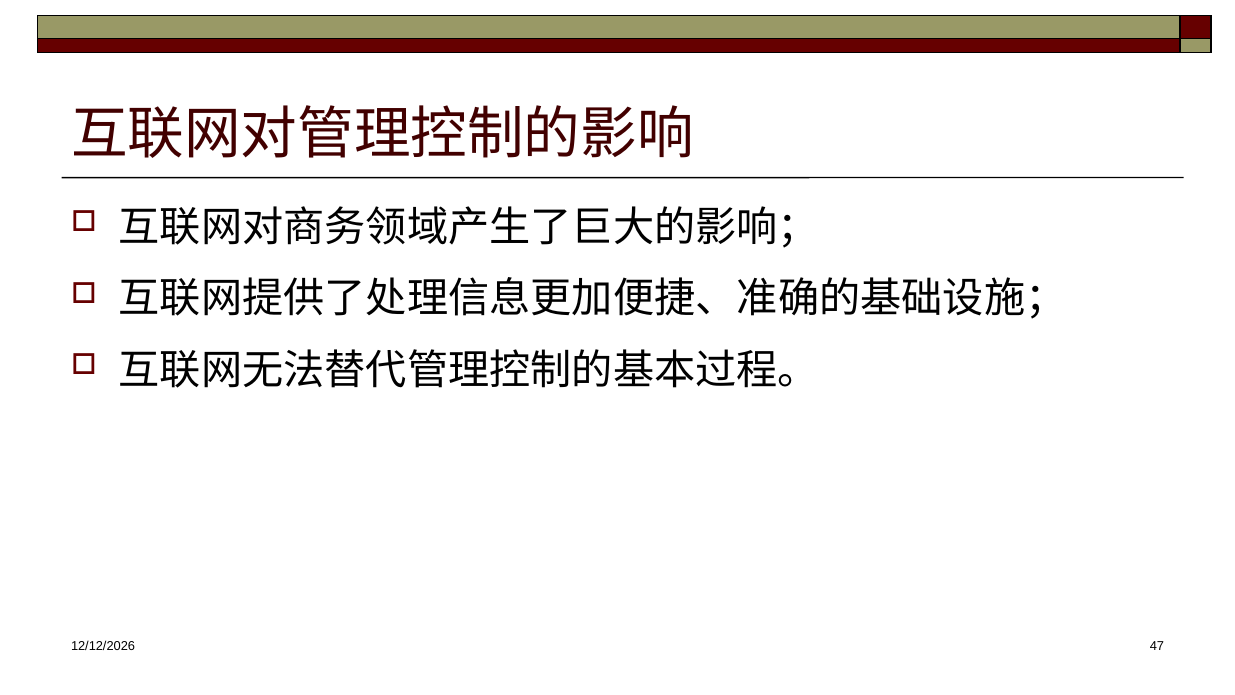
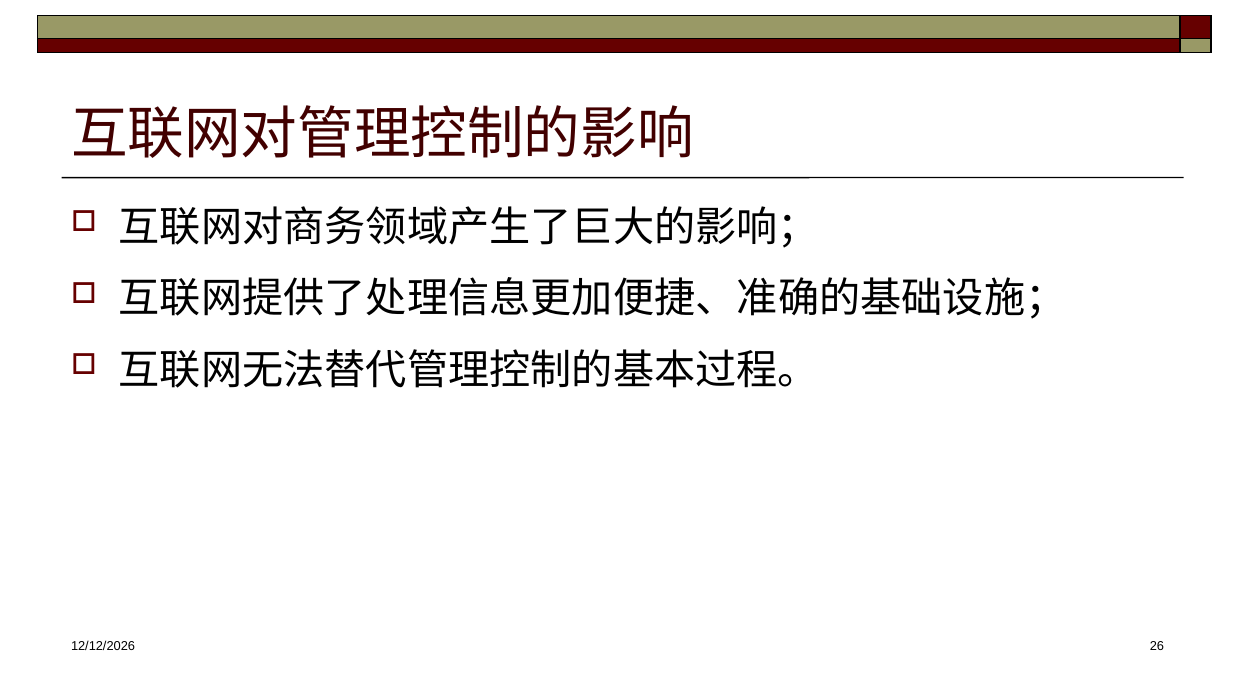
47: 47 -> 26
